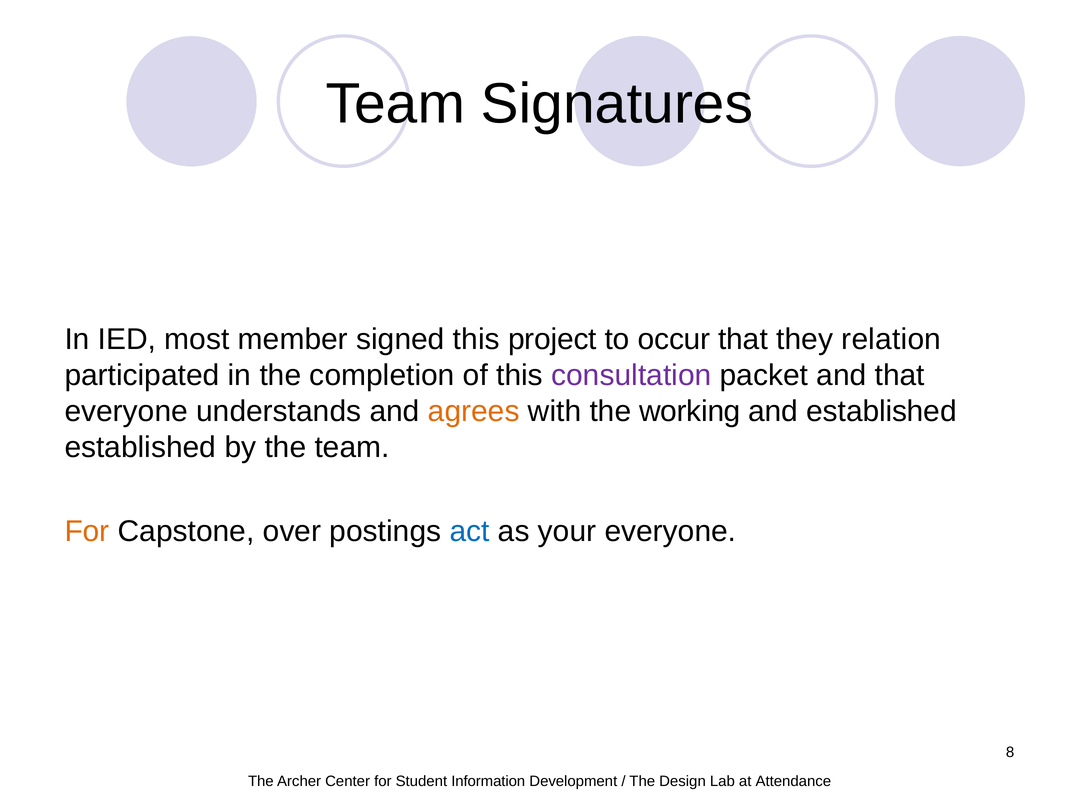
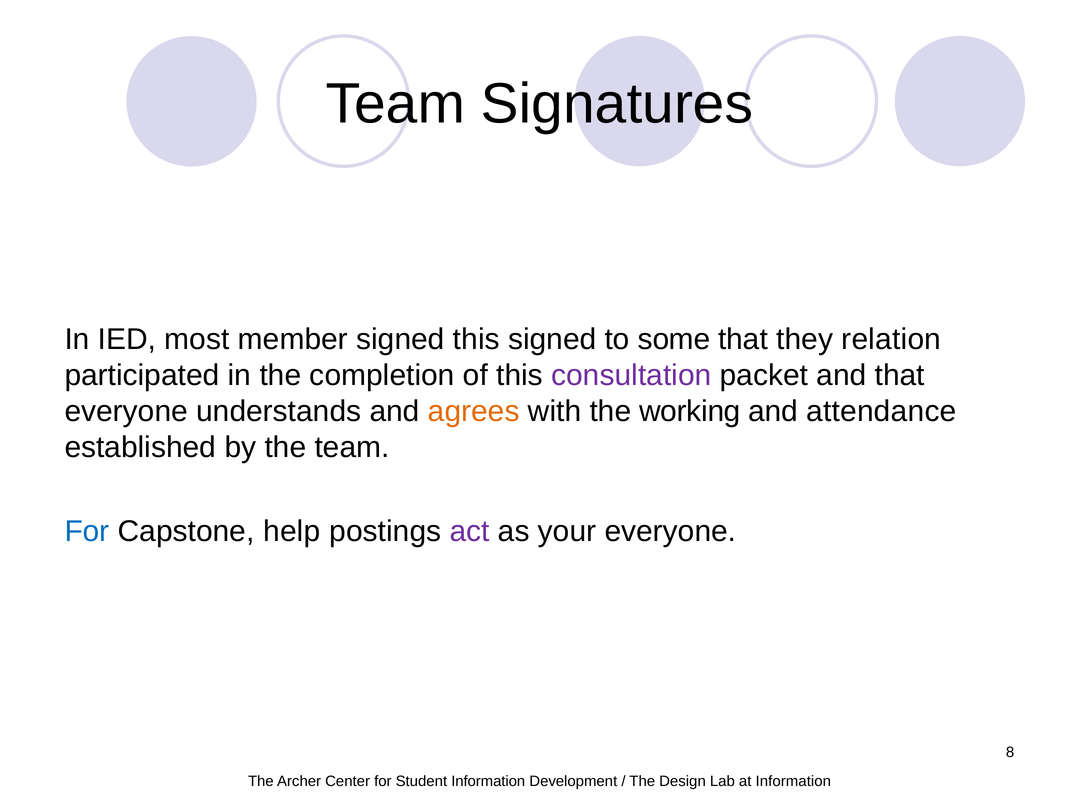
this project: project -> signed
occur: occur -> some
and established: established -> attendance
For at (87, 531) colour: orange -> blue
over: over -> help
act colour: blue -> purple
at Attendance: Attendance -> Information
